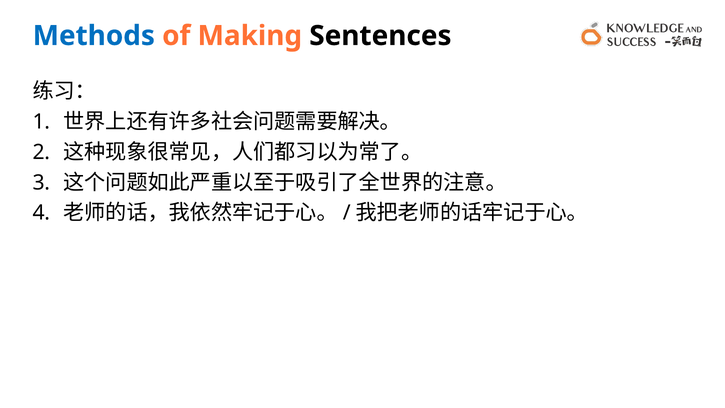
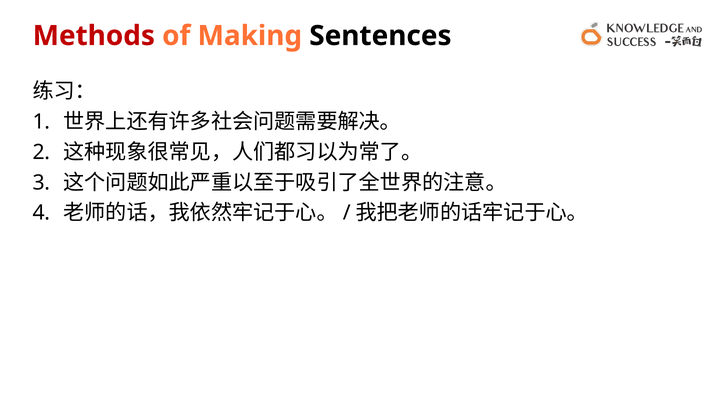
Methods colour: blue -> red
